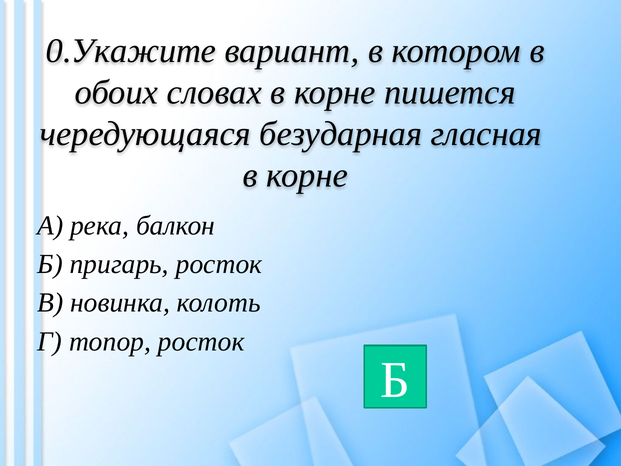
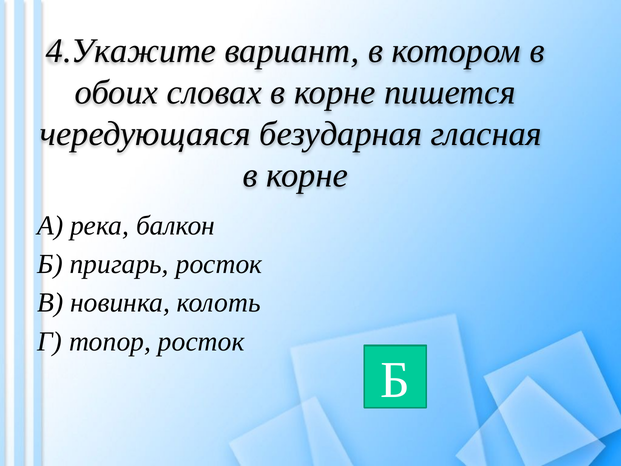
0.Укажите: 0.Укажите -> 4.Укажите
